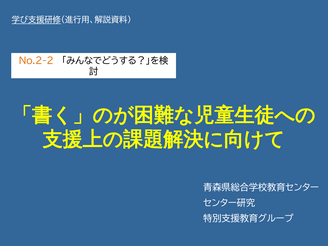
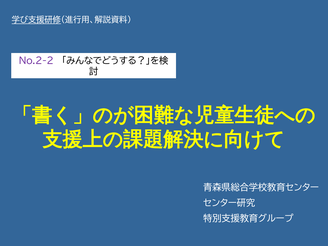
No.2-2 colour: orange -> purple
